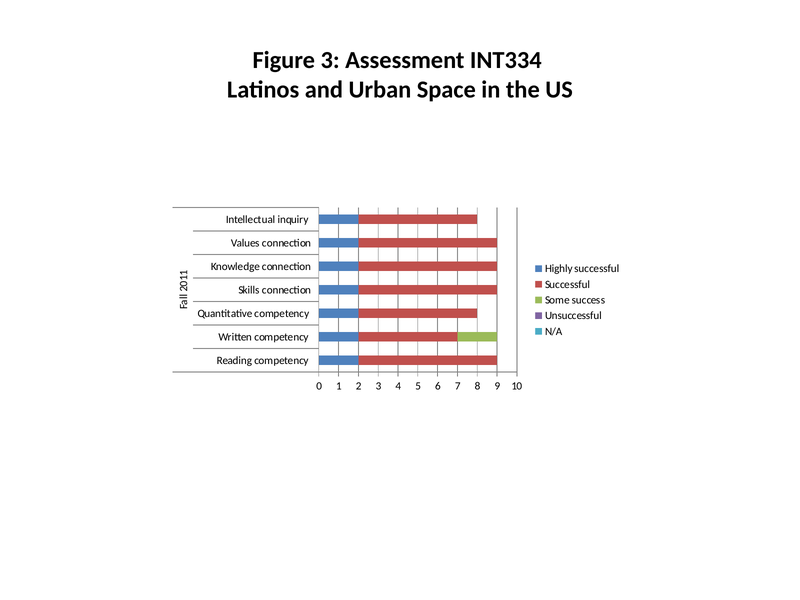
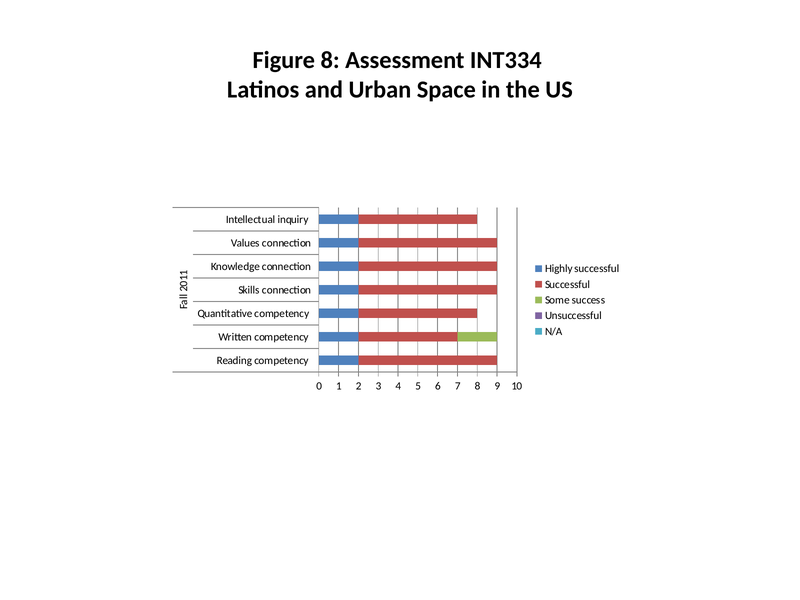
Figure 3: 3 -> 8
